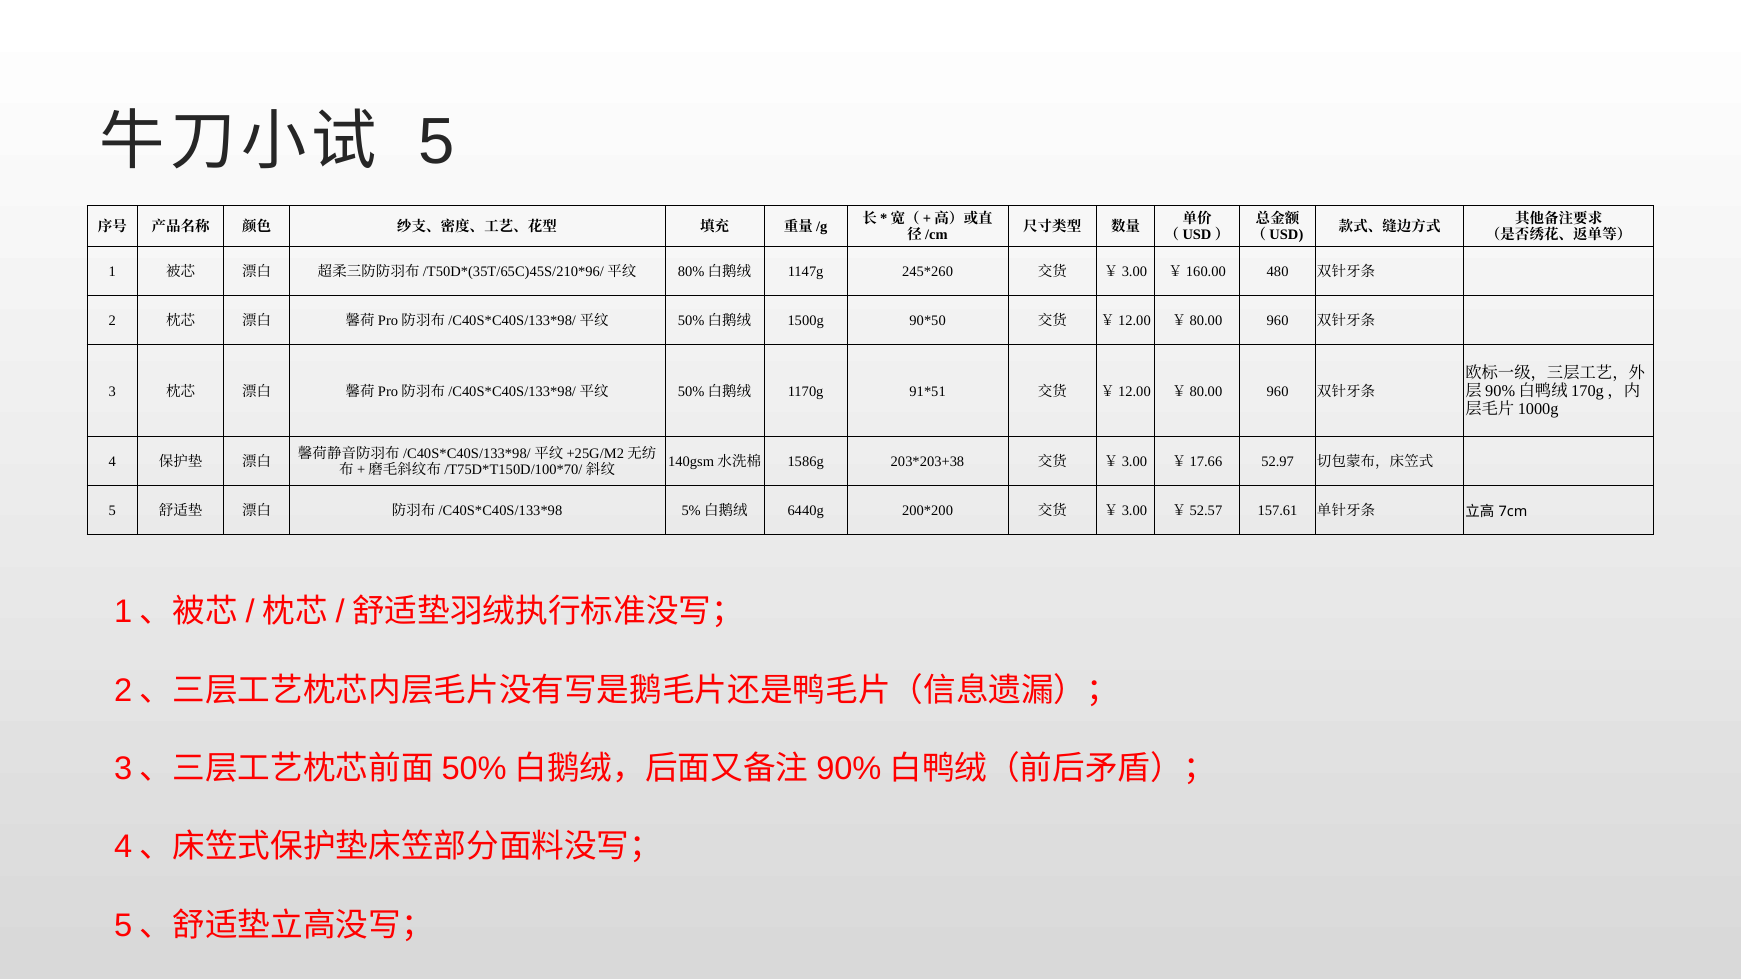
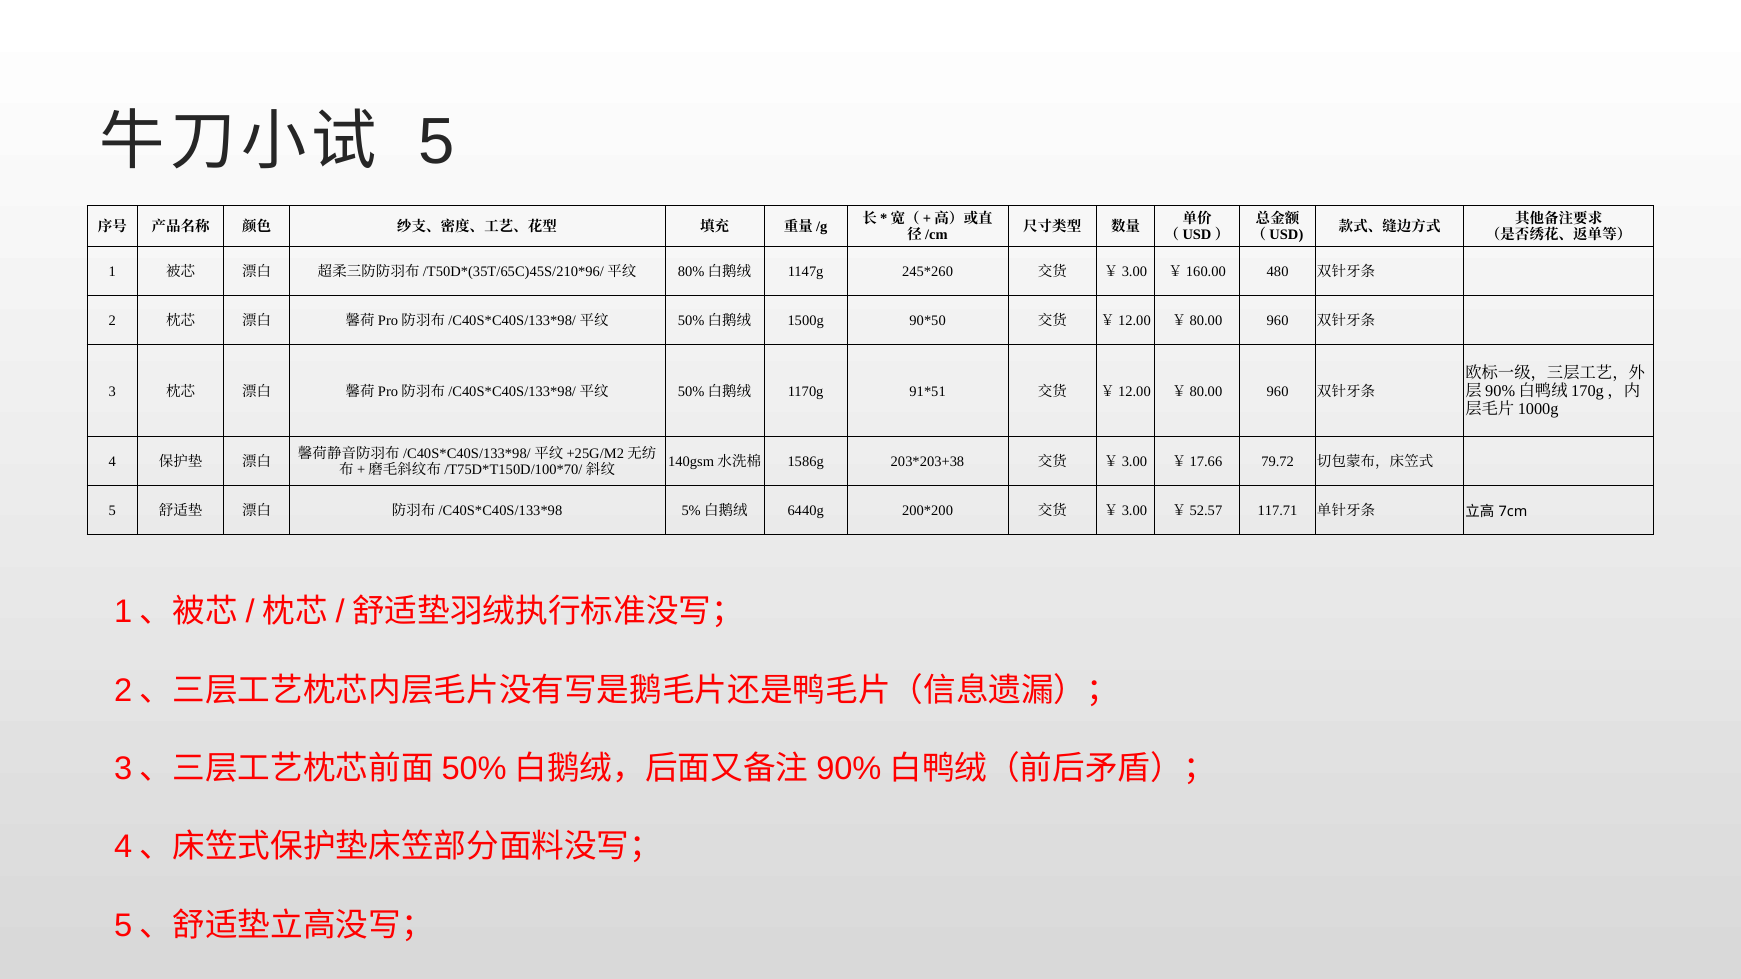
52.97: 52.97 -> 79.72
157.61: 157.61 -> 117.71
